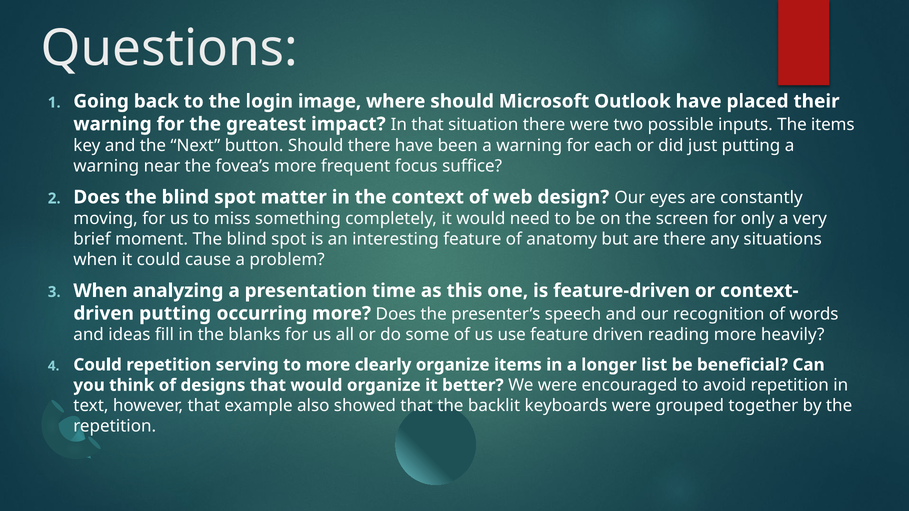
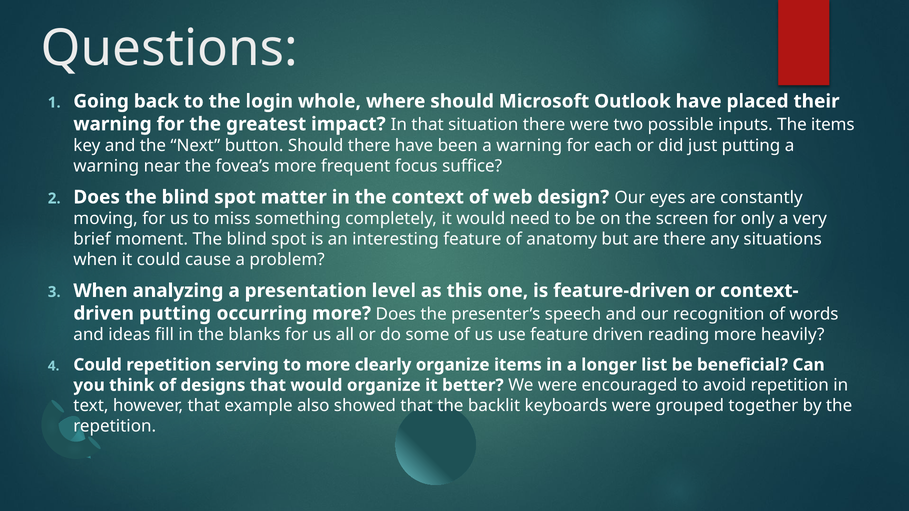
image: image -> whole
time: time -> level
